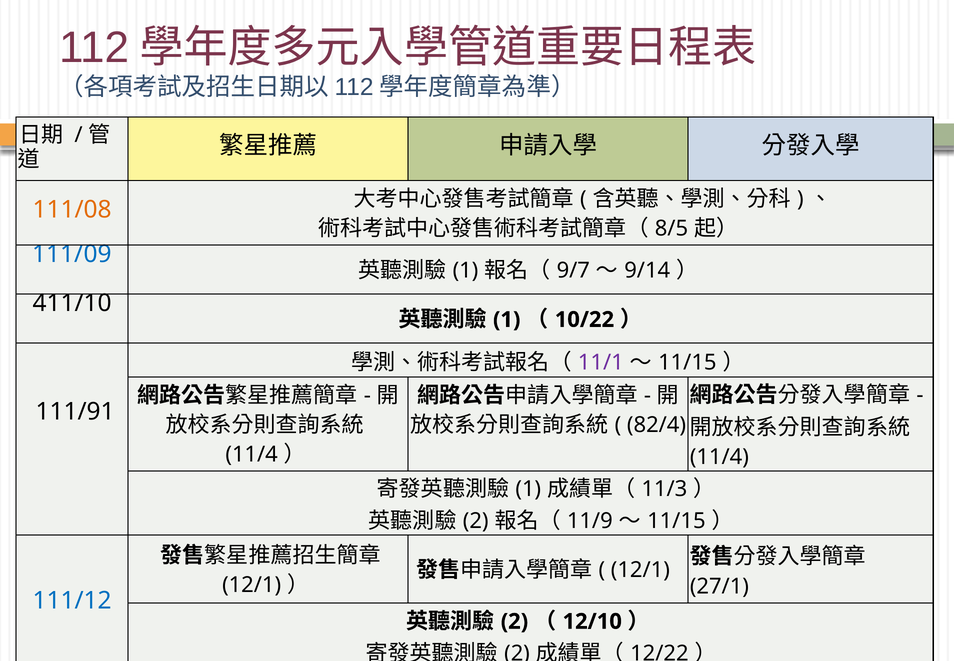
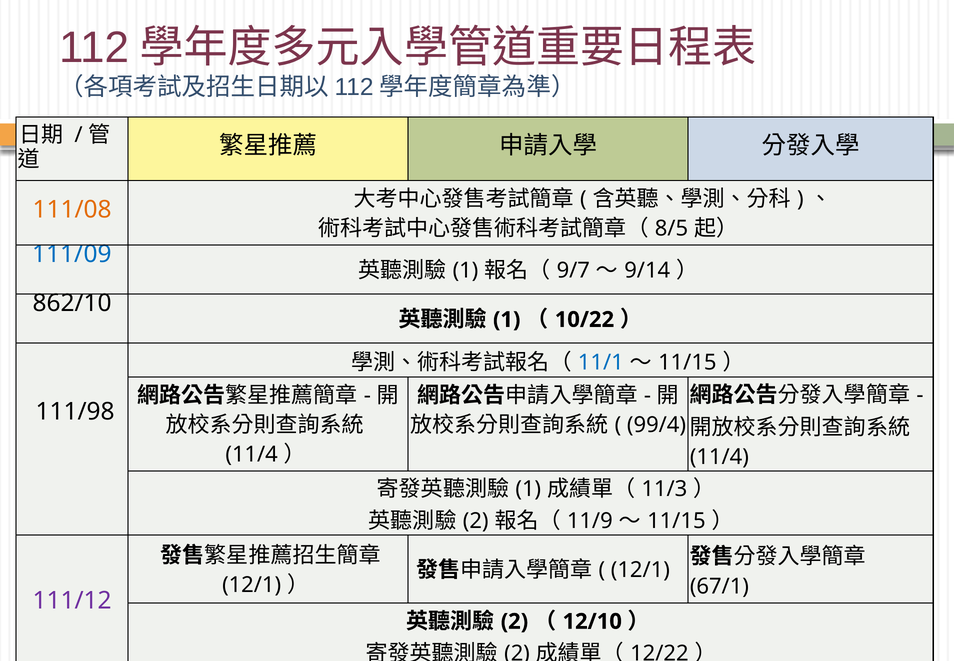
411/10: 411/10 -> 862/10
11/1 at (601, 362) colour: purple -> blue
111/91: 111/91 -> 111/98
82/4: 82/4 -> 99/4
27/1: 27/1 -> 67/1
111/12 colour: blue -> purple
